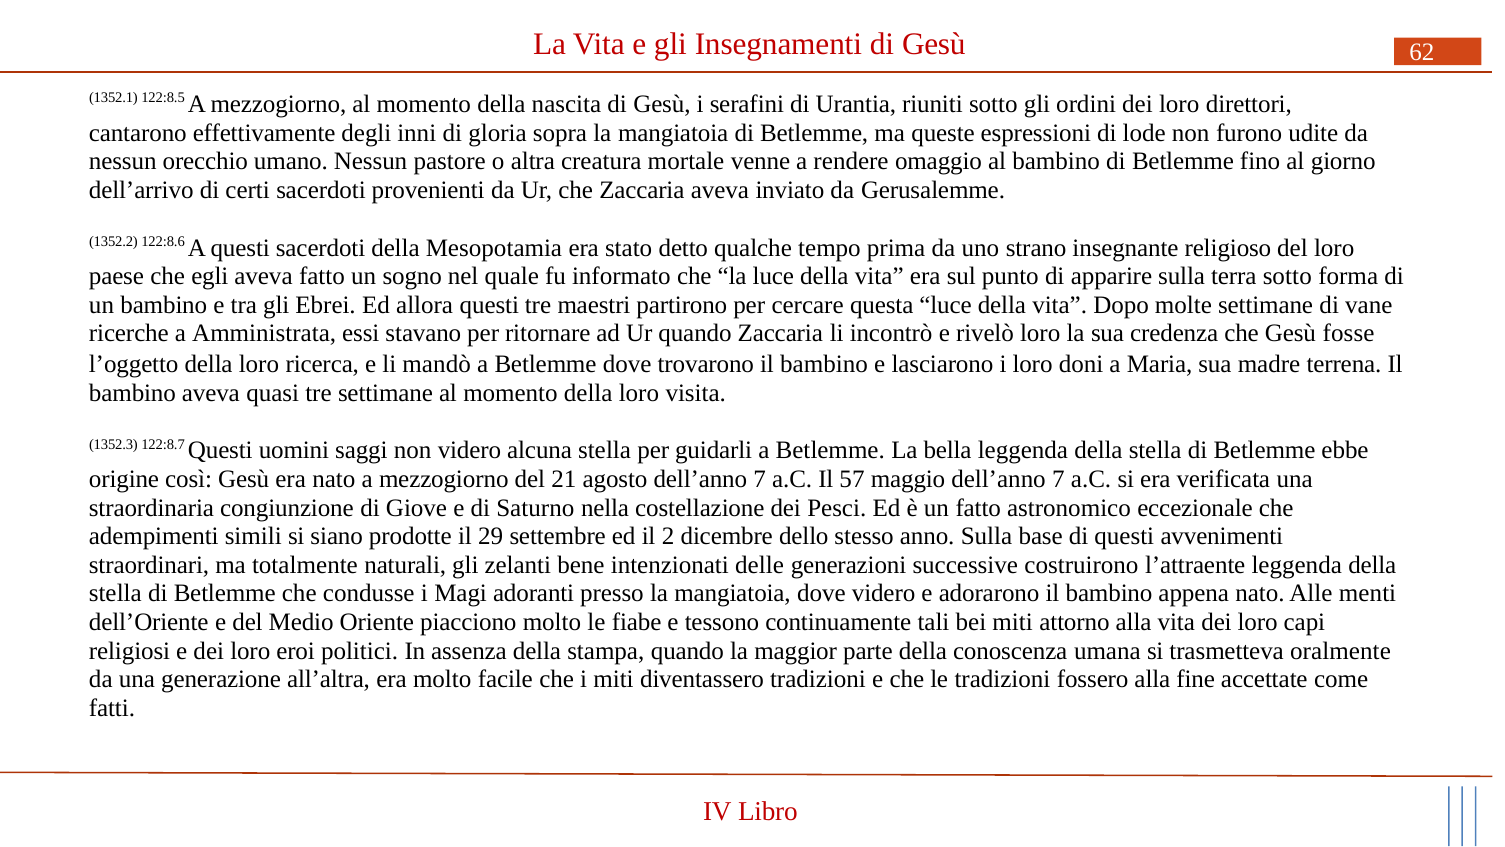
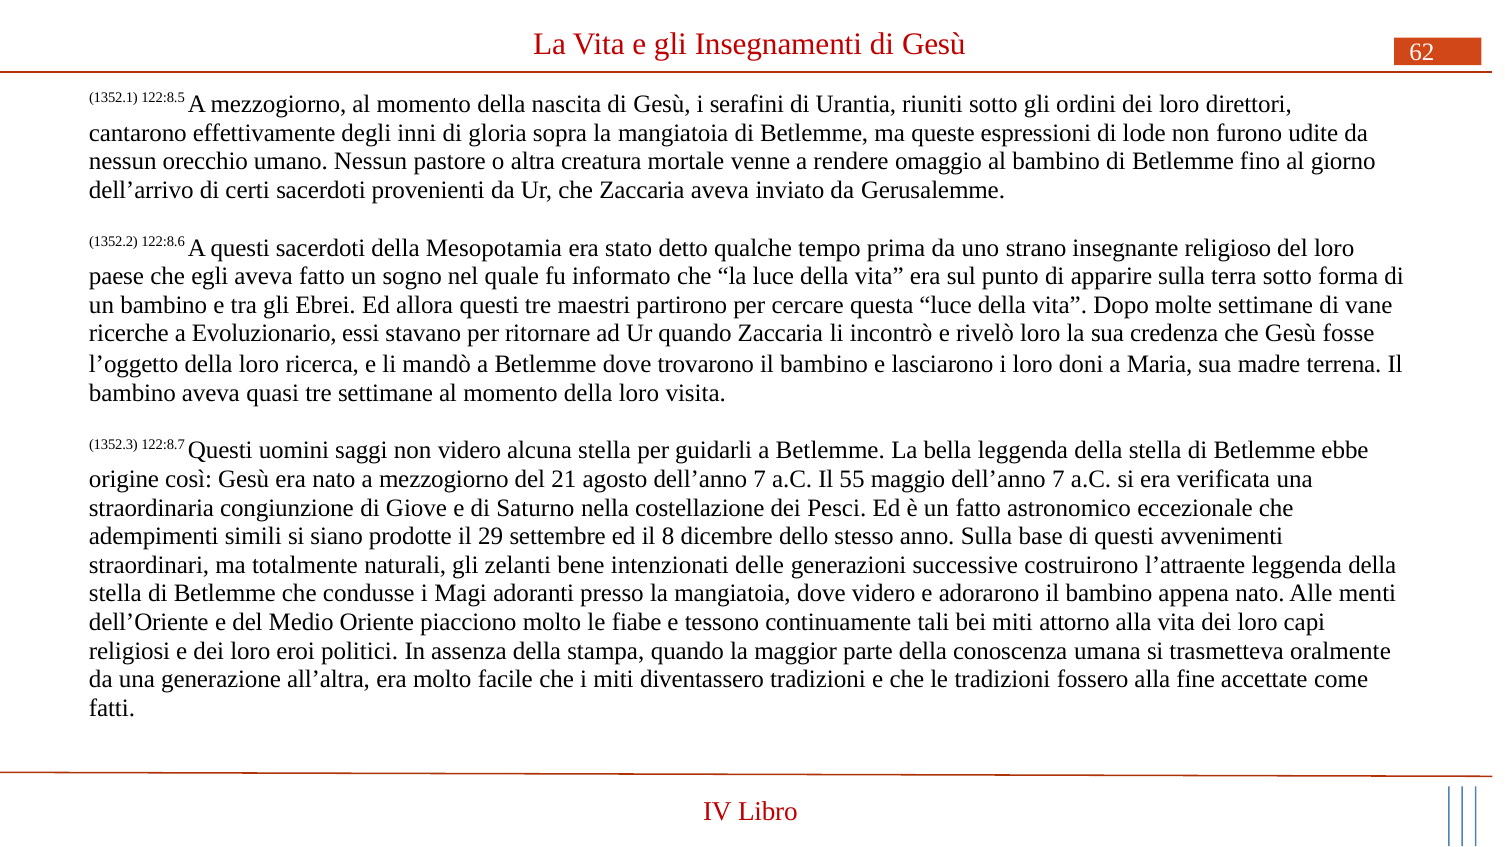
Amministrata: Amministrata -> Evoluzionario
57: 57 -> 55
2: 2 -> 8
